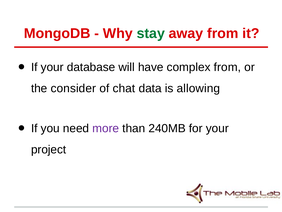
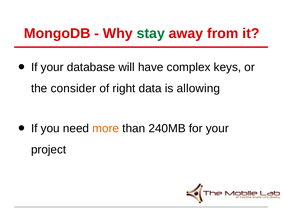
complex from: from -> keys
chat: chat -> right
more colour: purple -> orange
